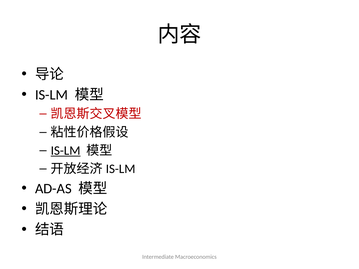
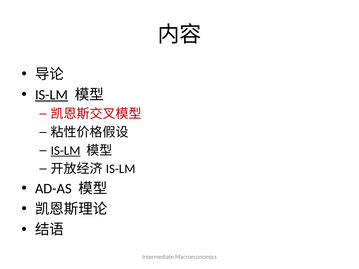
IS-LM at (52, 95) underline: none -> present
